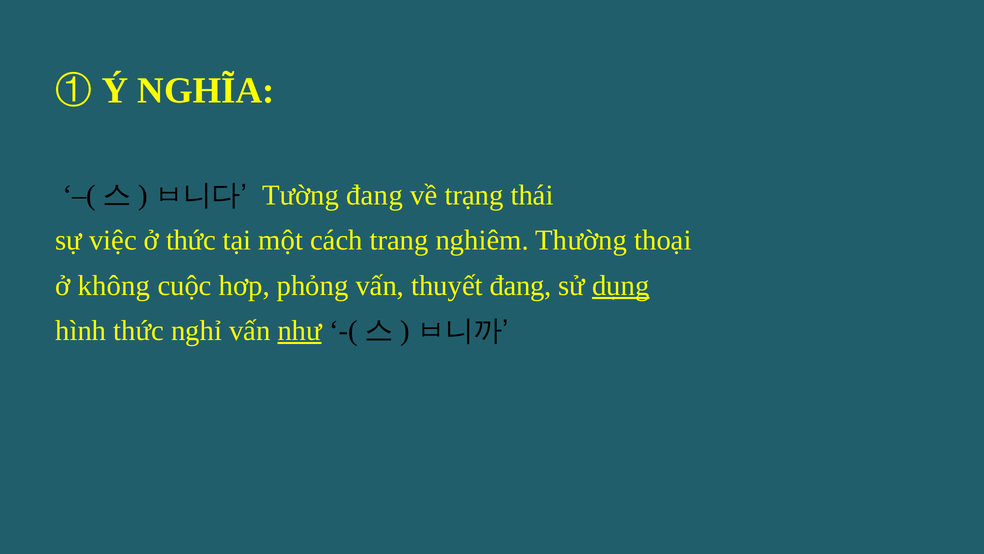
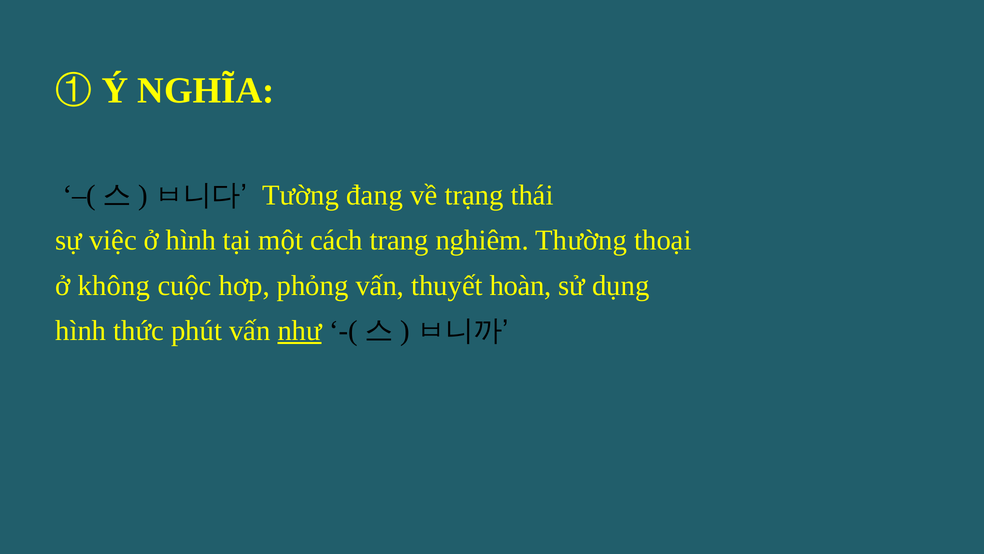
ở thức: thức -> hình
thuyết đang: đang -> hoàn
dụng underline: present -> none
nghỉ: nghỉ -> phút
